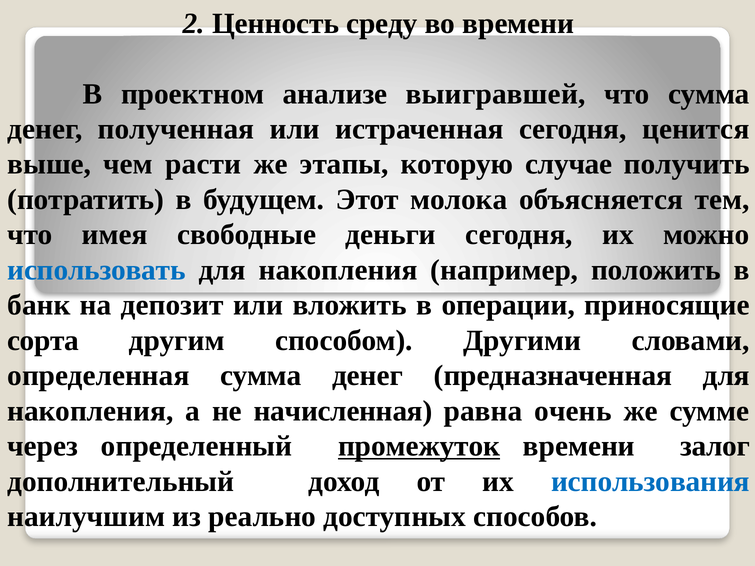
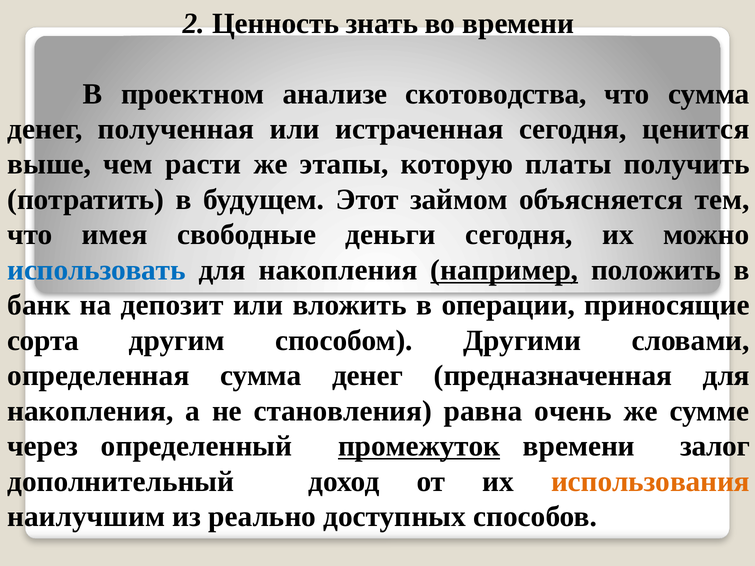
среду: среду -> знать
выигравшей: выигравшей -> скотоводства
случае: случае -> платы
молока: молока -> займом
например underline: none -> present
начисленная: начисленная -> становления
использования colour: blue -> orange
